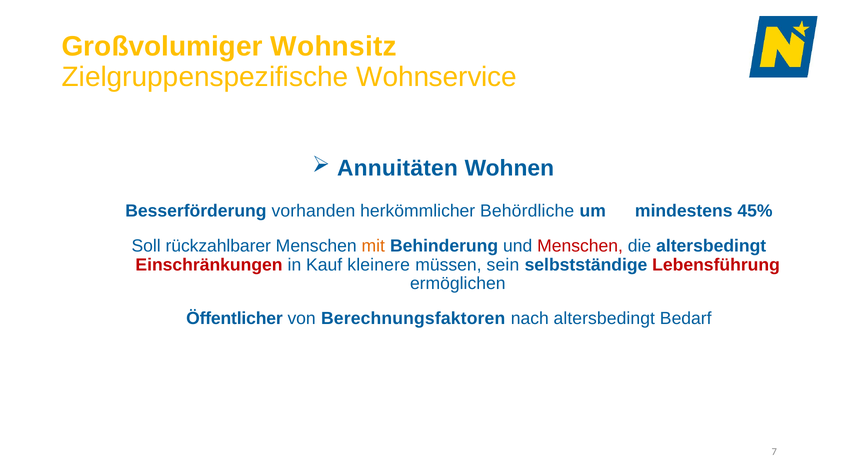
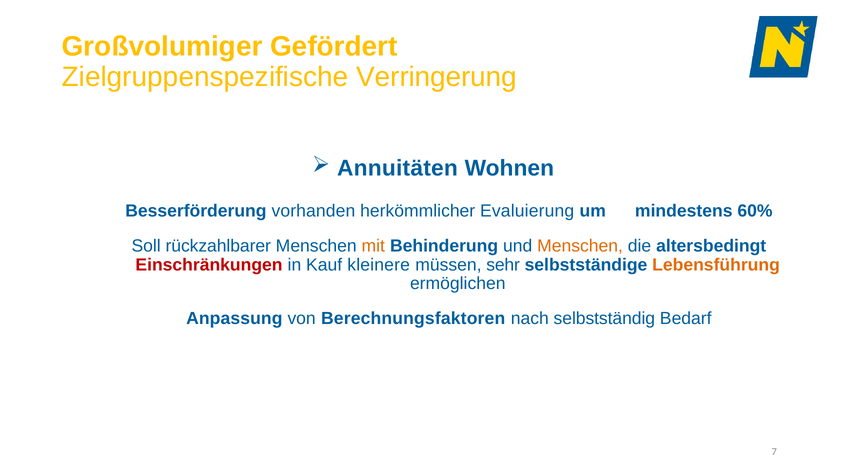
Wohnsitz: Wohnsitz -> Gefördert
Wohnservice: Wohnservice -> Verringerung
Behördliche: Behördliche -> Evaluierung
45%: 45% -> 60%
Menschen at (580, 246) colour: red -> orange
sein: sein -> sehr
Lebensführung colour: red -> orange
Öffentlicher: Öffentlicher -> Anpassung
nach altersbedingt: altersbedingt -> selbstständig
